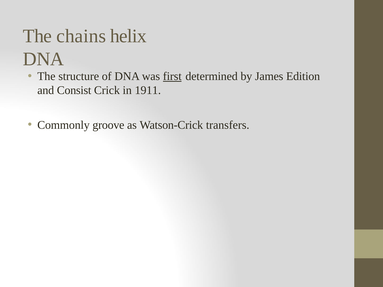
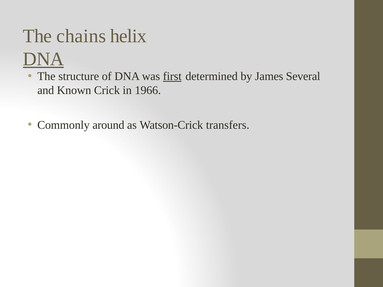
DNA at (43, 59) underline: none -> present
Edition: Edition -> Several
Consist: Consist -> Known
1911: 1911 -> 1966
groove: groove -> around
